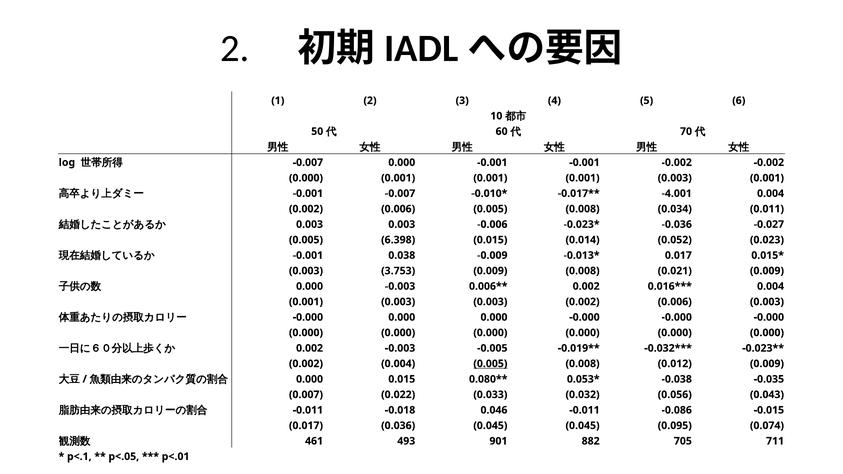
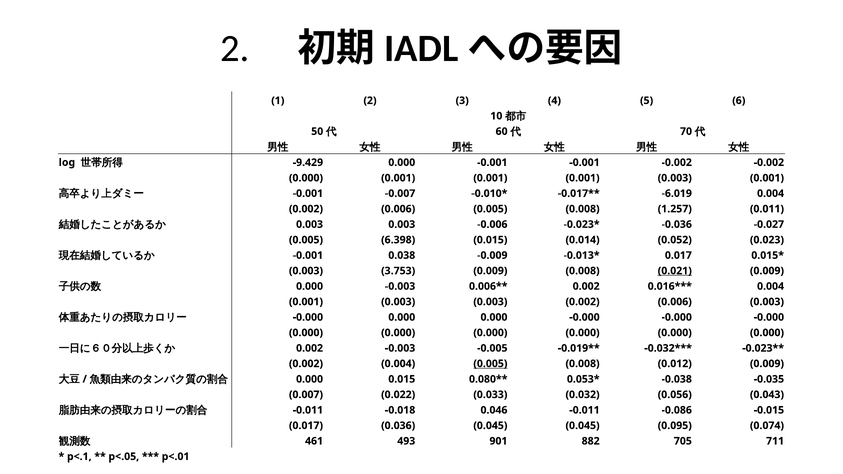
-0.007 at (308, 163): -0.007 -> -9.429
-4.001: -4.001 -> -6.019
0.034: 0.034 -> 1.257
0.021 underline: none -> present
